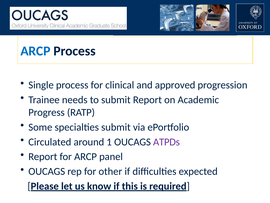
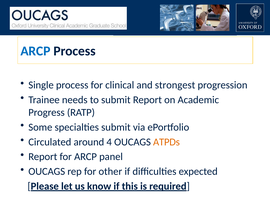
approved: approved -> strongest
1: 1 -> 4
ATPDs colour: purple -> orange
